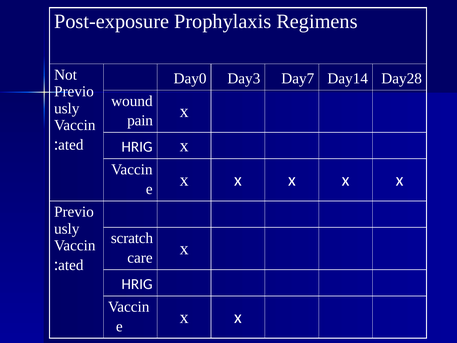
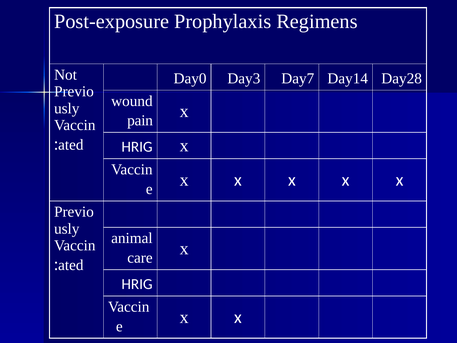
scratch: scratch -> animal
